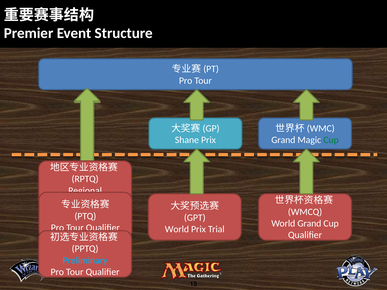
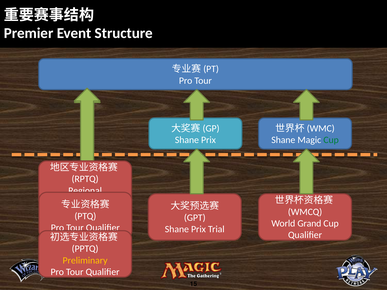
Grand at (283, 140): Grand -> Shane
World at (177, 229): World -> Shane
Preliminary colour: light blue -> yellow
